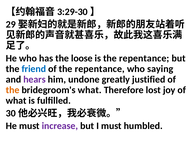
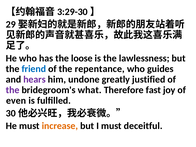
is the repentance: repentance -> lawlessness
saying: saying -> guides
the at (13, 90) colour: orange -> purple
lost: lost -> fast
what at (16, 101): what -> even
increase colour: purple -> orange
humbled: humbled -> deceitful
